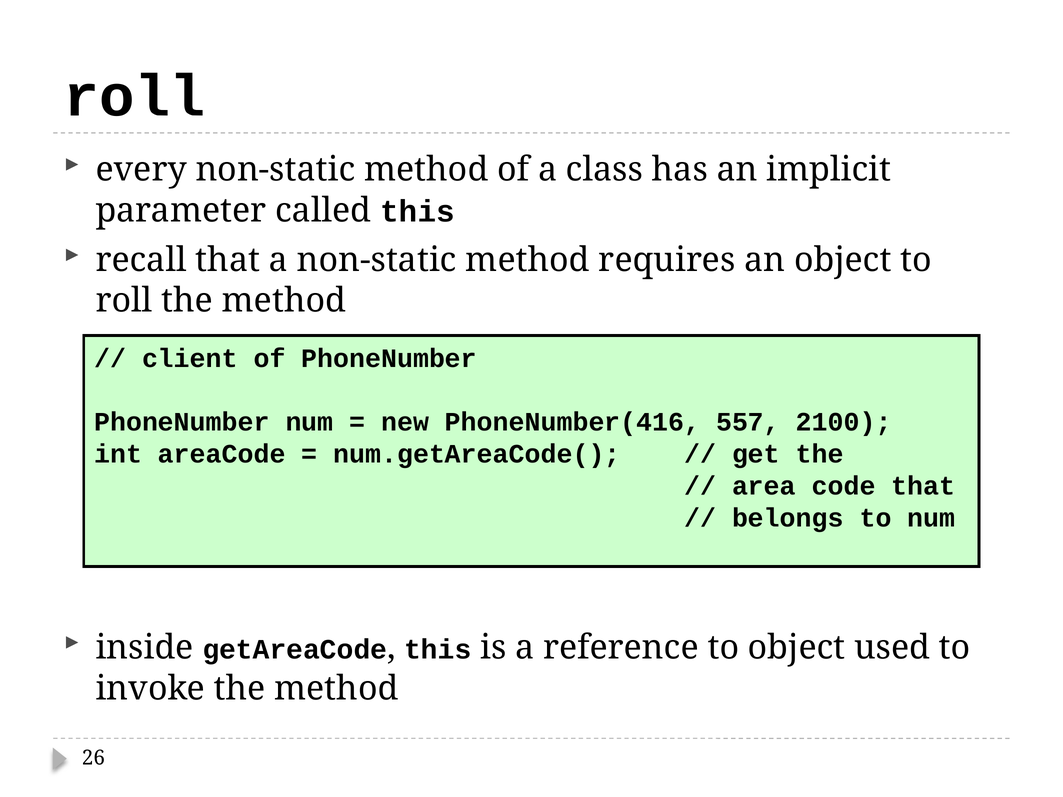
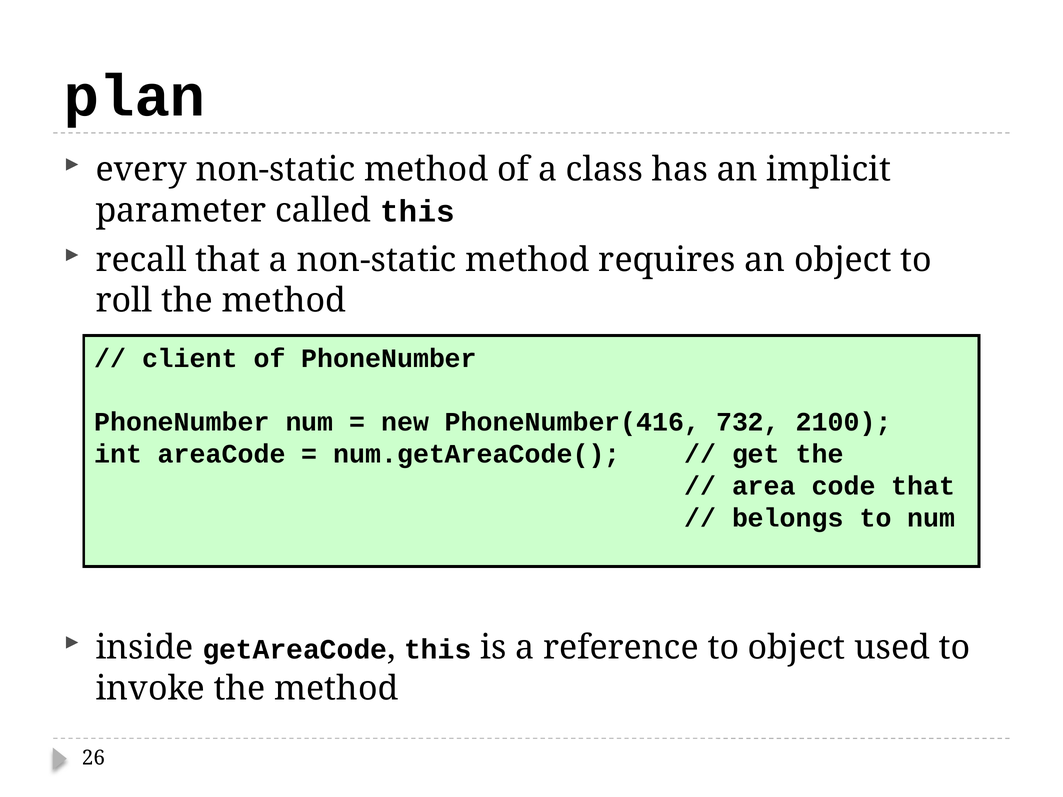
roll at (135, 96): roll -> plan
557: 557 -> 732
